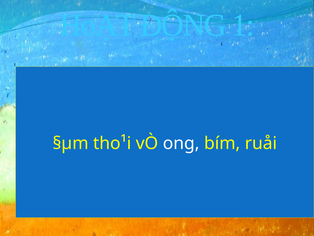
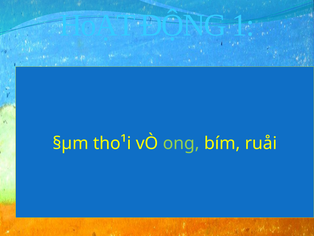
ong colour: white -> light green
